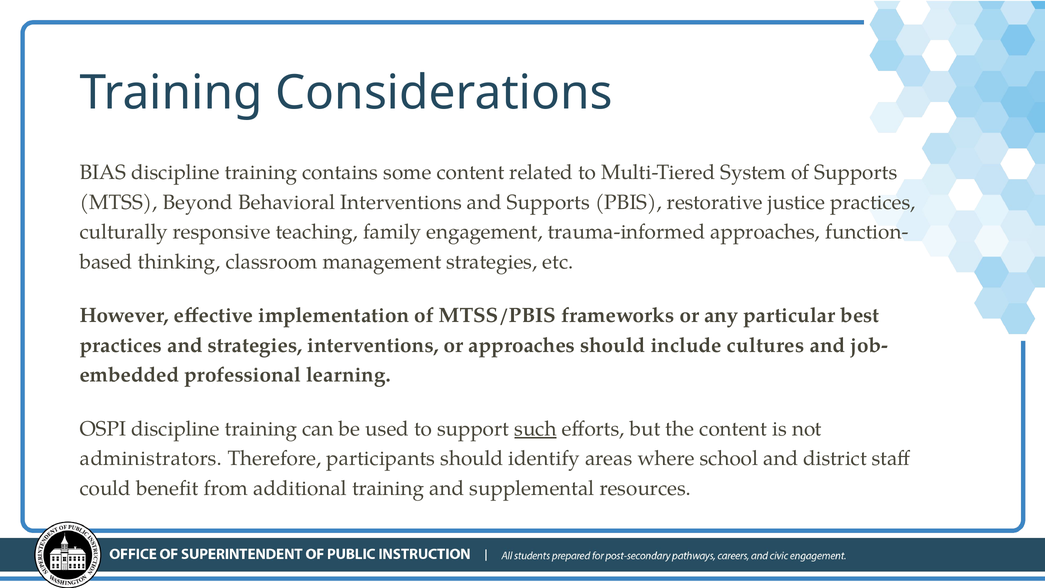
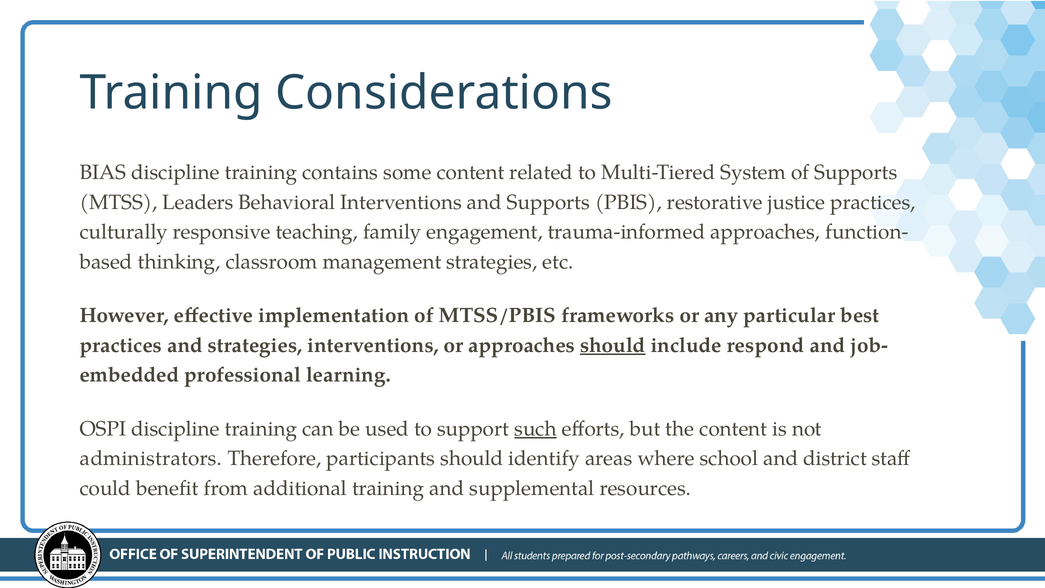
Beyond: Beyond -> Leaders
should at (613, 345) underline: none -> present
cultures: cultures -> respond
